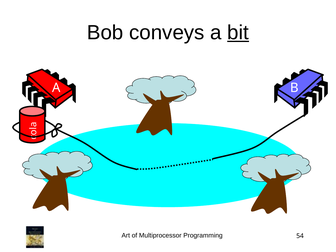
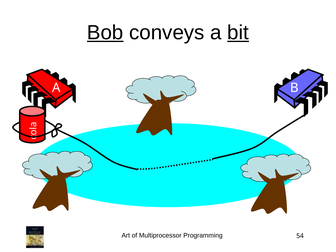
Bob underline: none -> present
